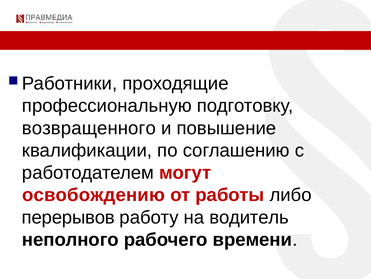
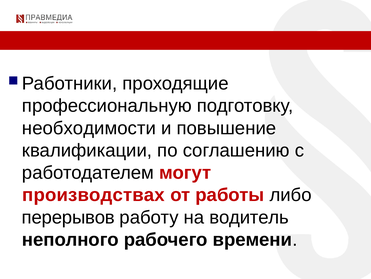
возвращенного: возвращенного -> необходимости
освобождению: освобождению -> производствах
